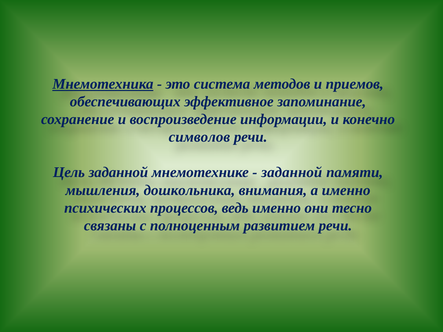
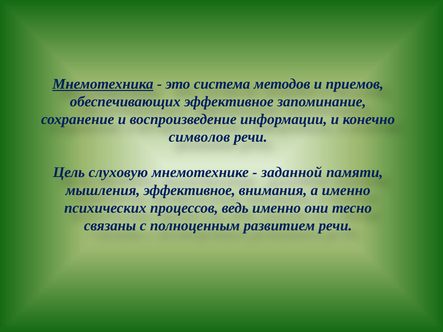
Цель заданной: заданной -> слуховую
мышления дошкольника: дошкольника -> эффективное
